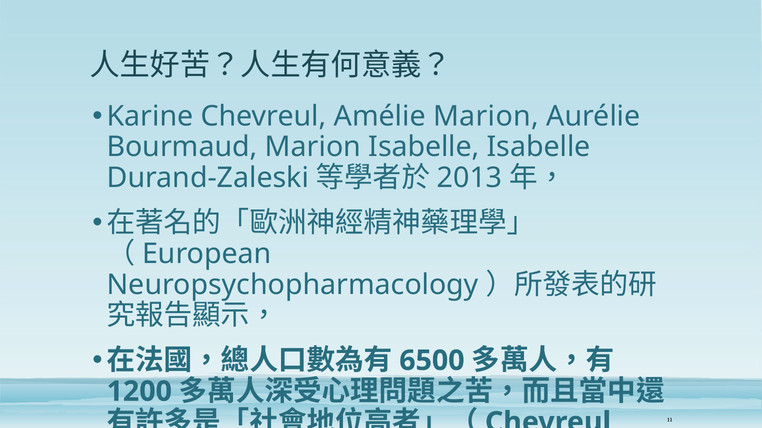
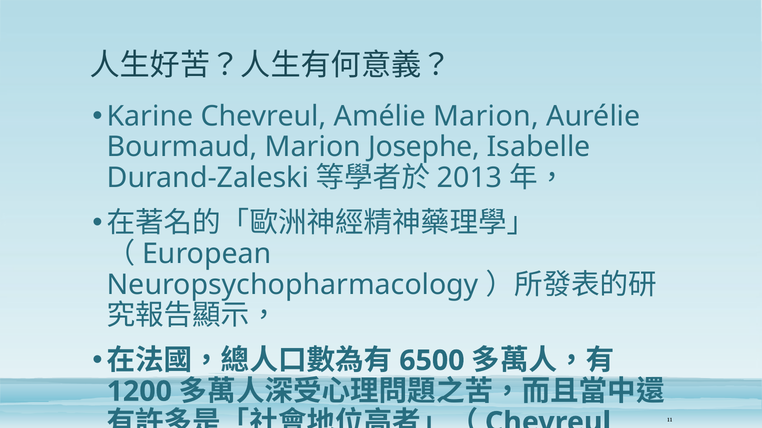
Marion Isabelle: Isabelle -> Josephe
